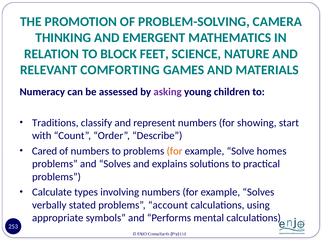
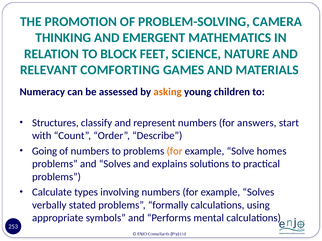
asking colour: purple -> orange
Traditions: Traditions -> Structures
showing: showing -> answers
Cared: Cared -> Going
account: account -> formally
